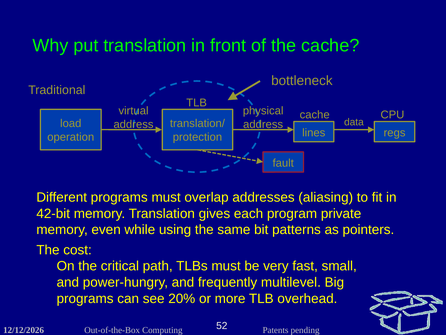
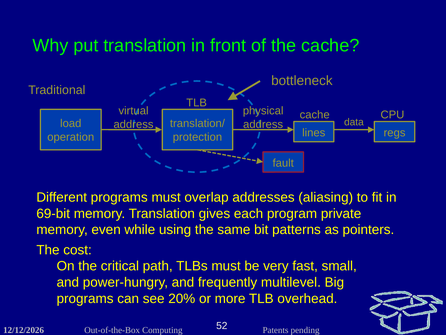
42-bit: 42-bit -> 69-bit
